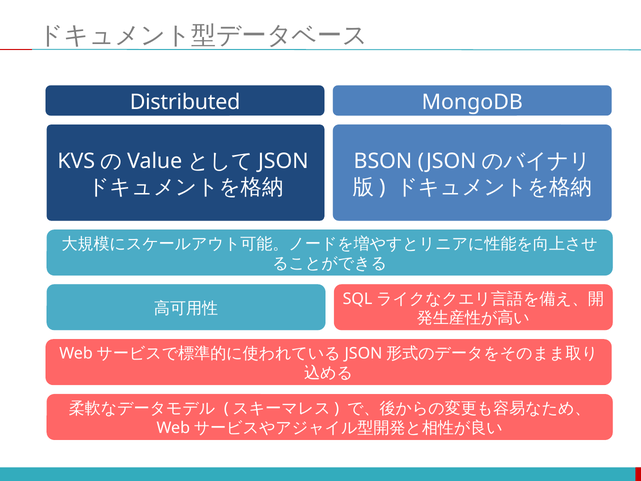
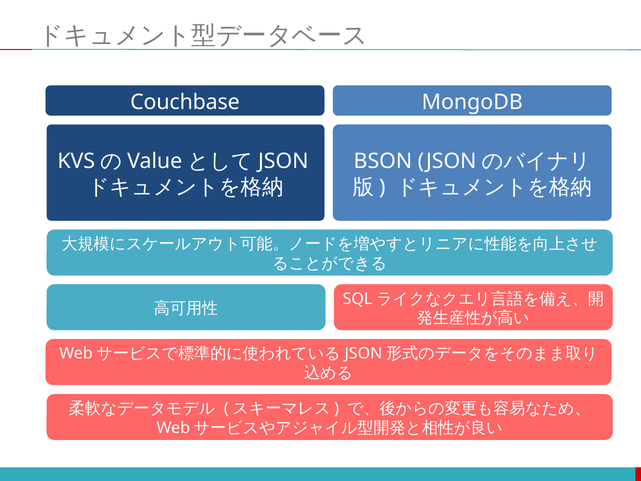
Distributed: Distributed -> Couchbase
